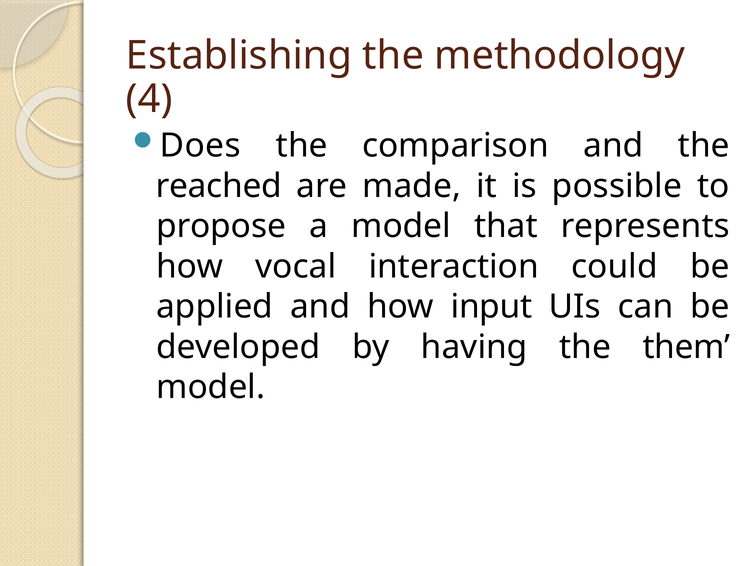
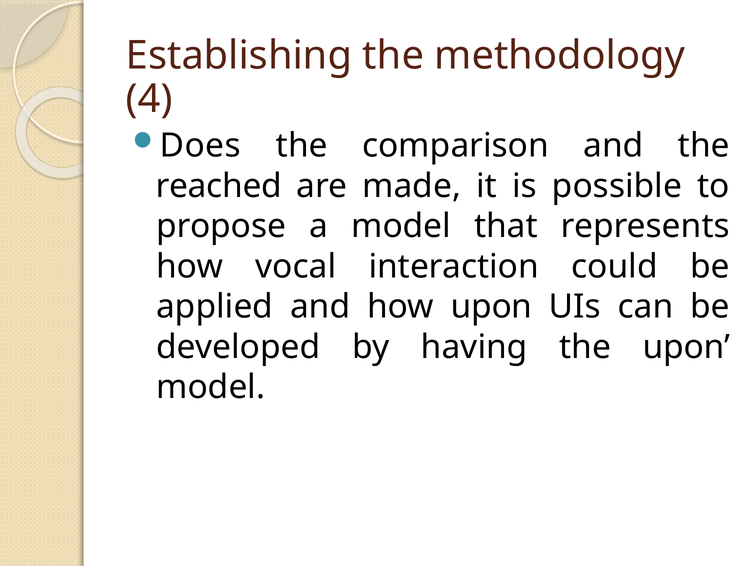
how input: input -> upon
the them: them -> upon
